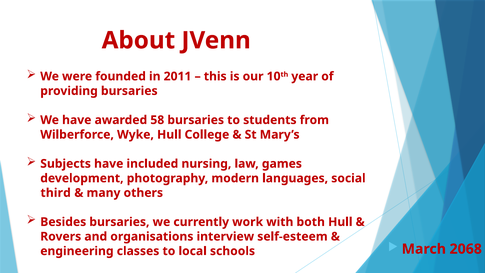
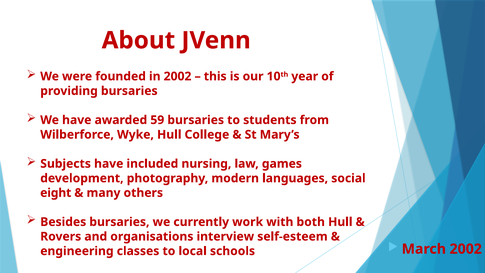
in 2011: 2011 -> 2002
58: 58 -> 59
third: third -> eight
March 2068: 2068 -> 2002
